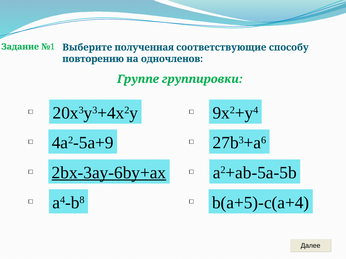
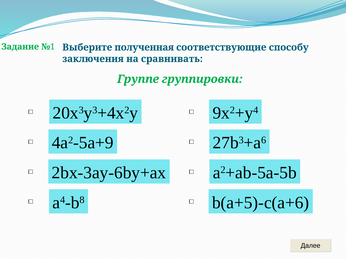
повторению: повторению -> заключения
одночленов: одночленов -> сравнивать
2bx-3ay-6by+ax underline: present -> none
b(a+5)-c(a+4: b(a+5)-c(a+4 -> b(a+5)-c(a+6
